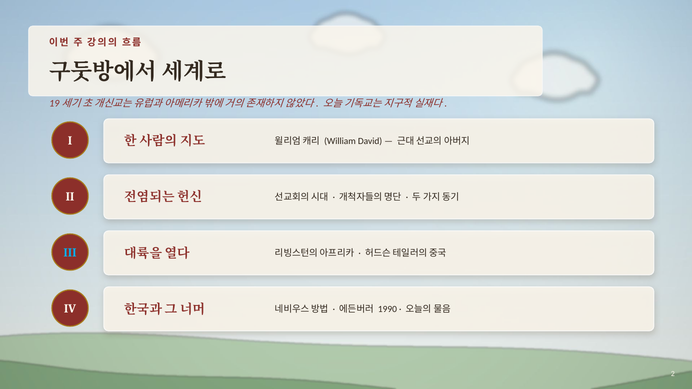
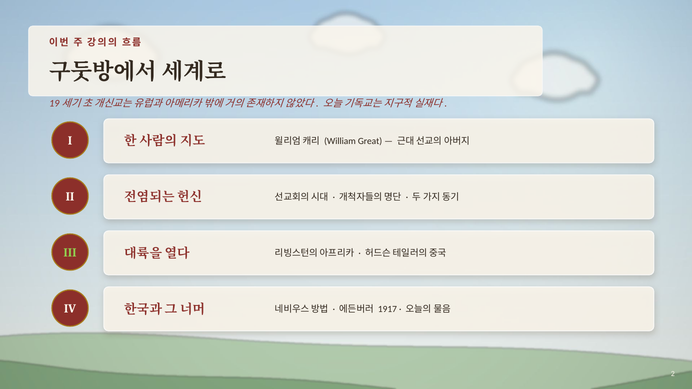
David: David -> Great
III colour: light blue -> light green
1990: 1990 -> 1917
